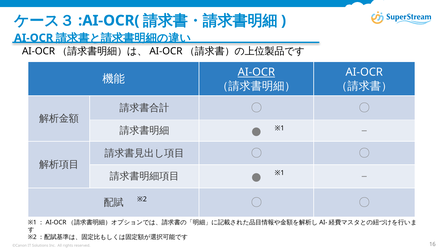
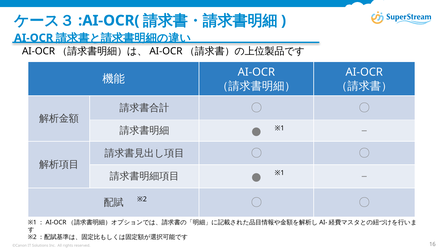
AI-OCR at (256, 72) underline: present -> none
